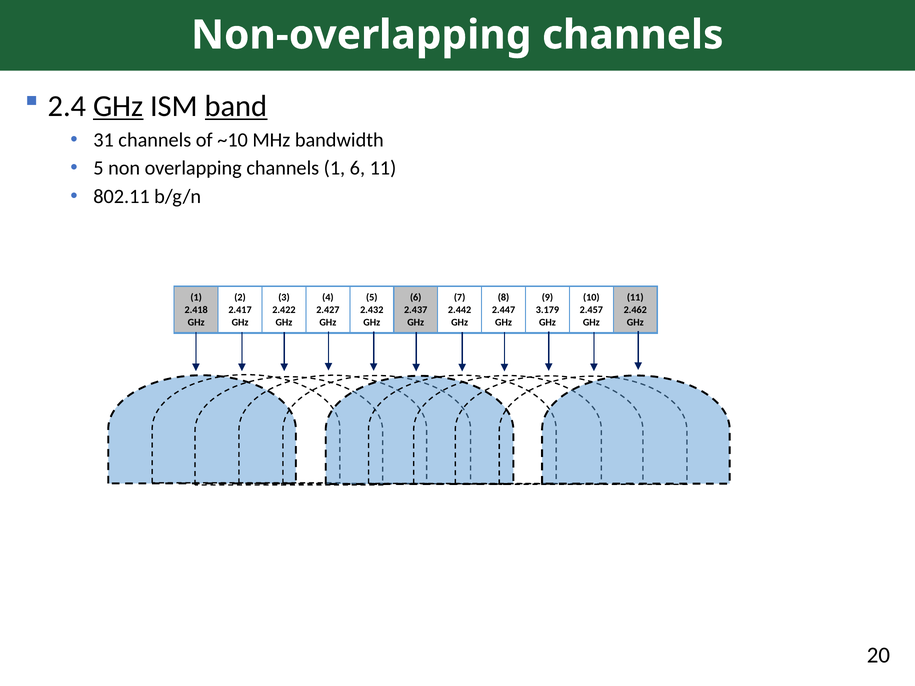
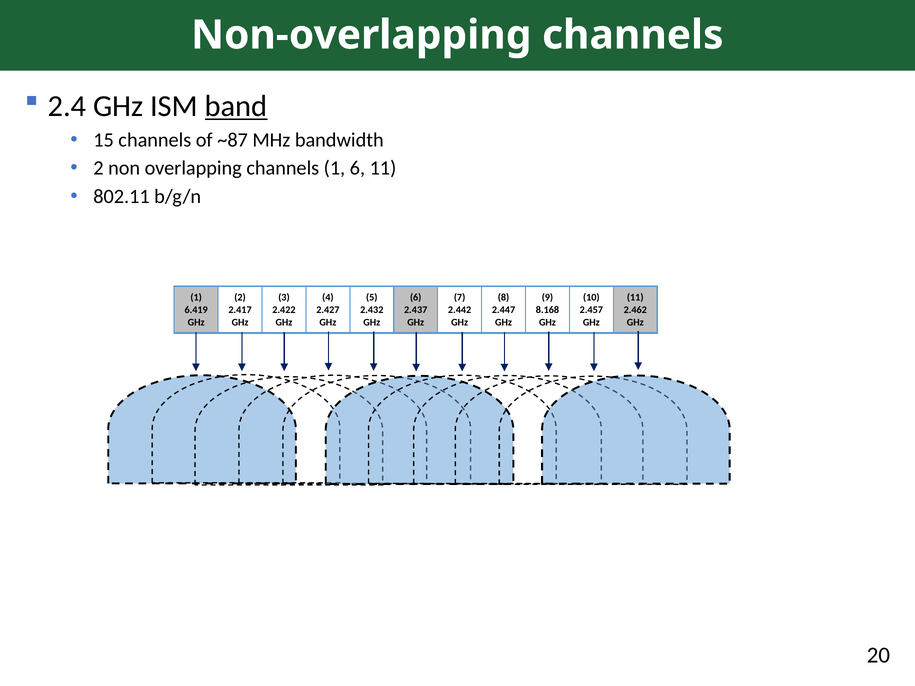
GHz at (118, 106) underline: present -> none
31: 31 -> 15
~10: ~10 -> ~87
5 at (99, 168): 5 -> 2
2.418: 2.418 -> 6.419
3.179: 3.179 -> 8.168
